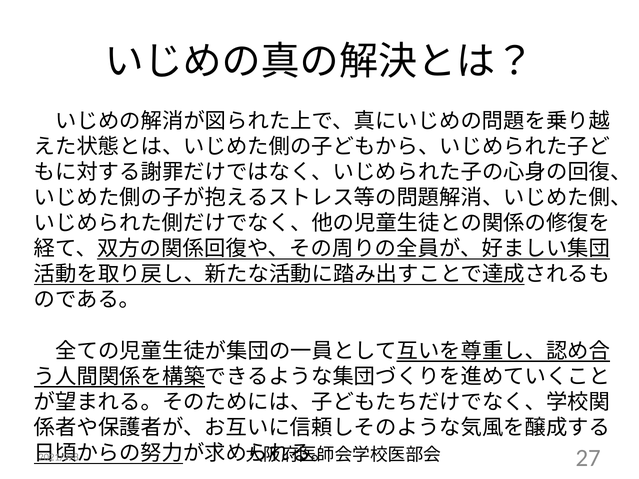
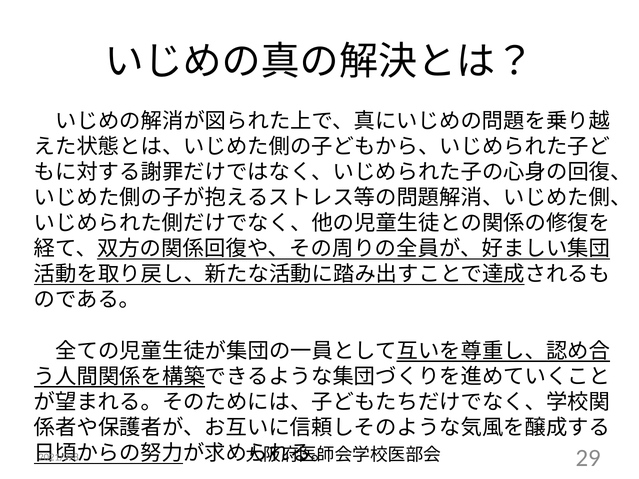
27: 27 -> 29
